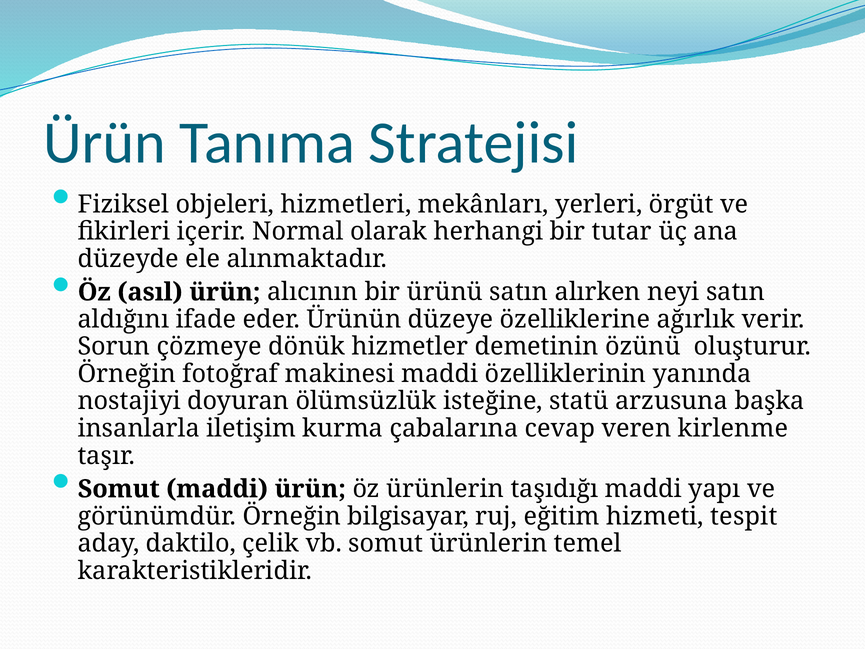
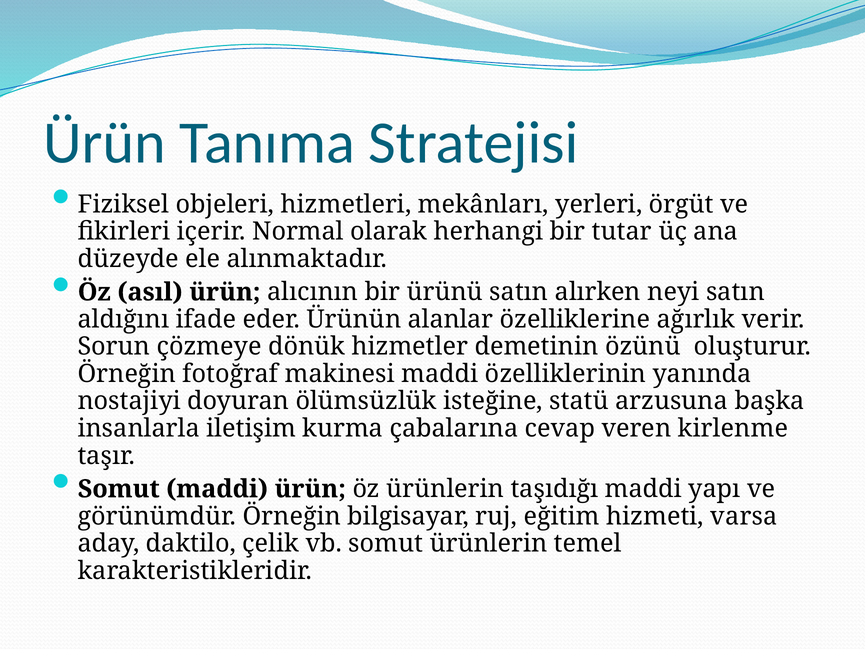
düzeye: düzeye -> alanlar
tespit: tespit -> varsa
